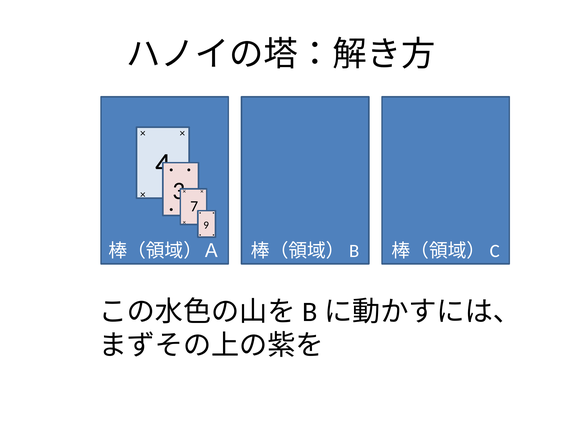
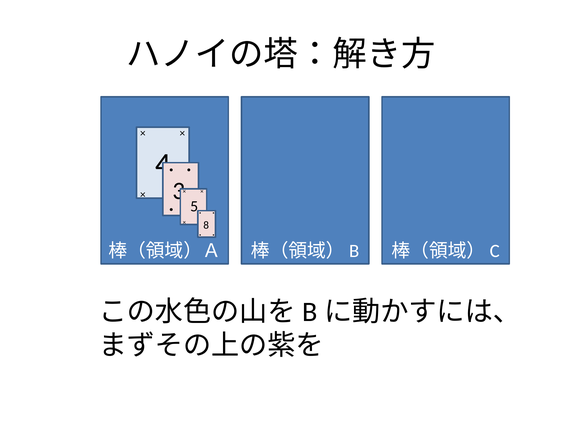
7: 7 -> 5
9: 9 -> 8
